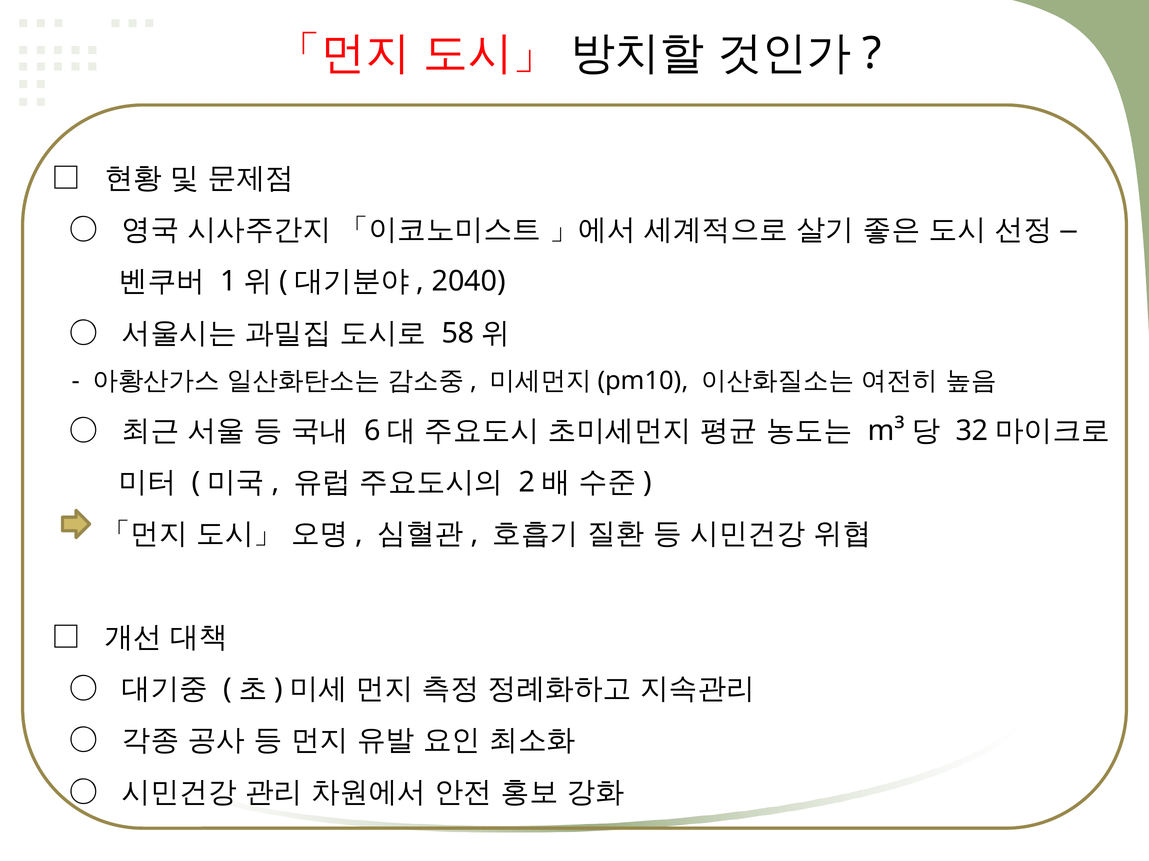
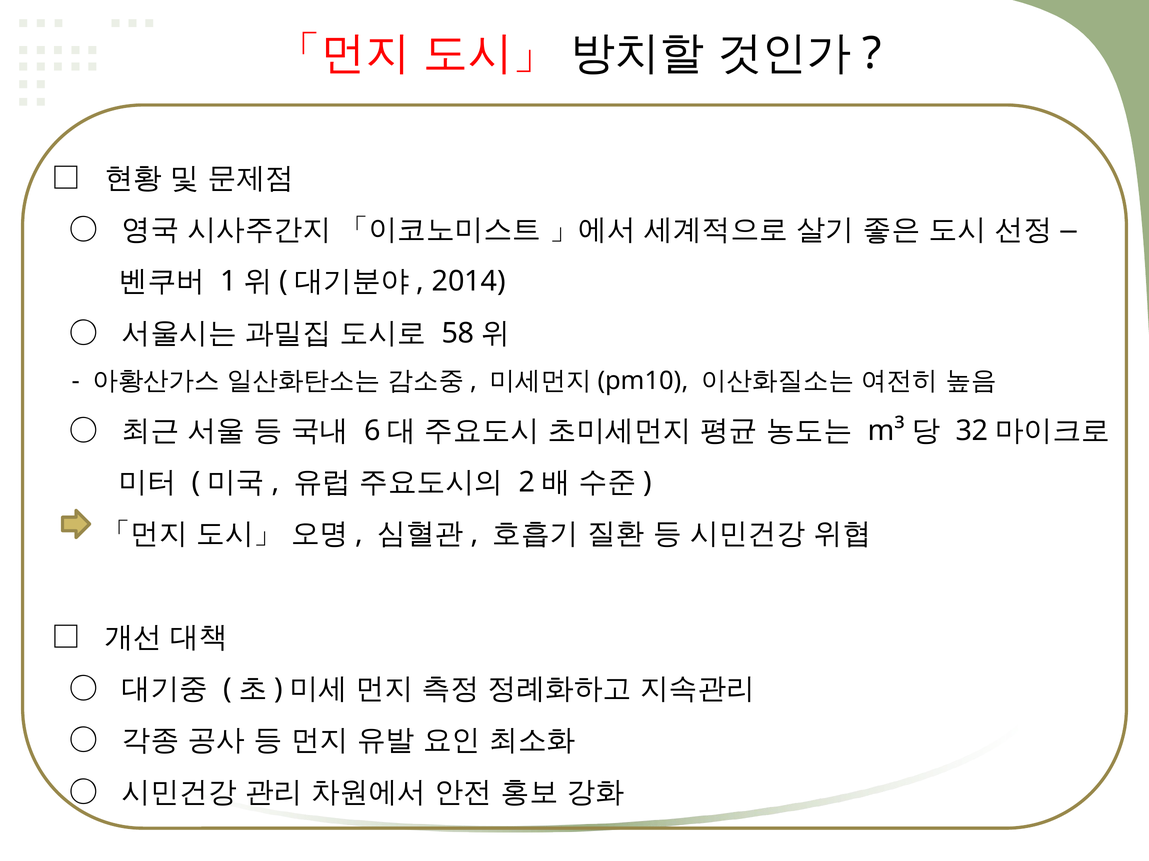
2040: 2040 -> 2014
